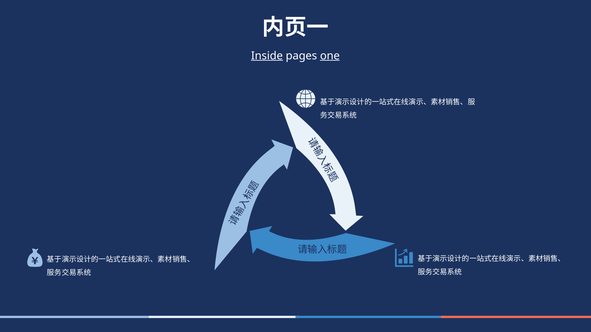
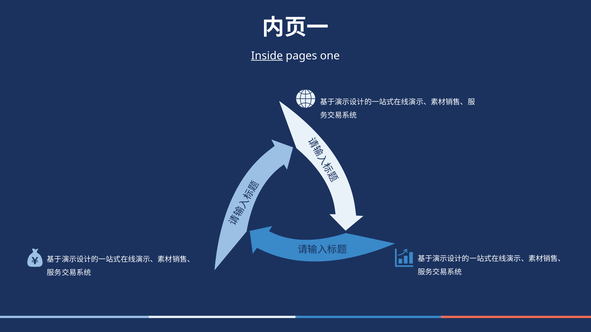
one underline: present -> none
